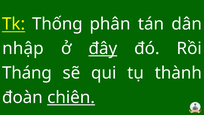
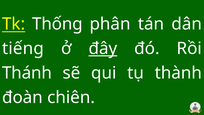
nhập: nhập -> tiếng
Tháng: Tháng -> Thánh
chiên underline: present -> none
